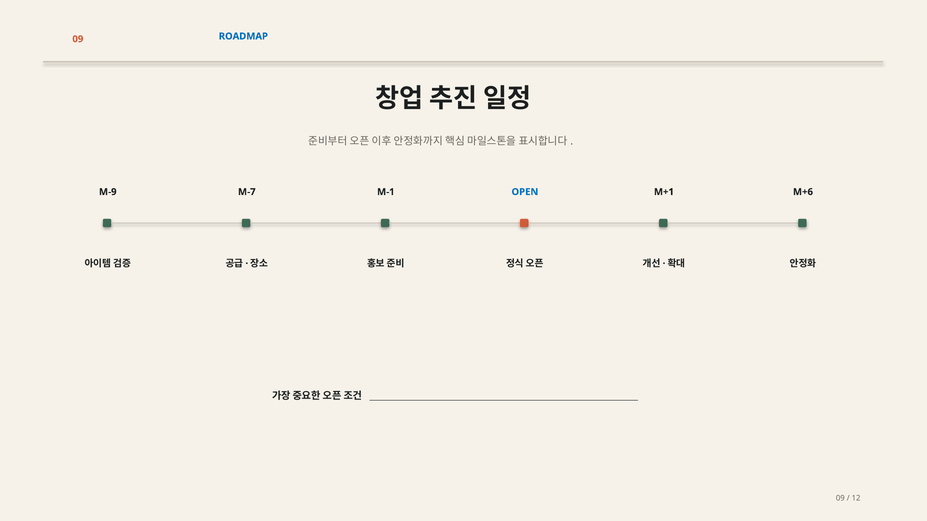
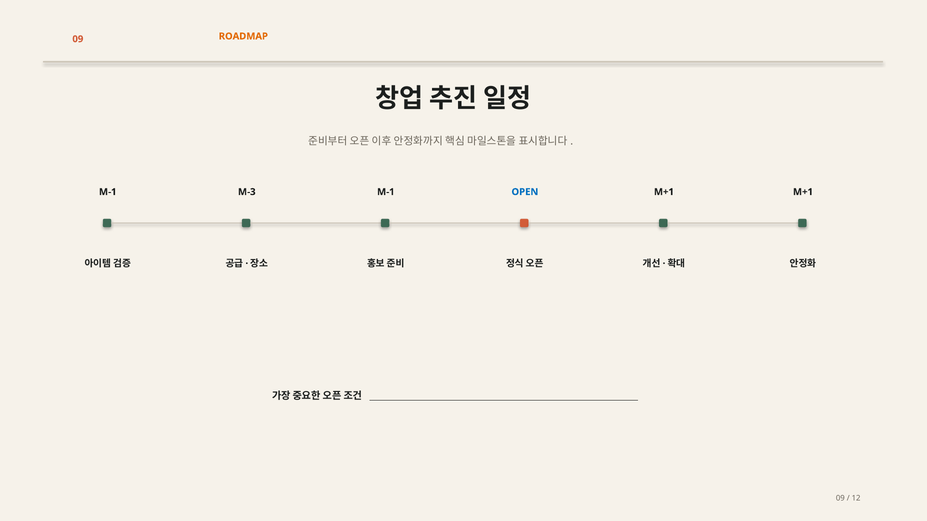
ROADMAP colour: blue -> orange
M-9 at (108, 192): M-9 -> M-1
M-7: M-7 -> M-3
M+6 at (803, 192): M+6 -> M+1
